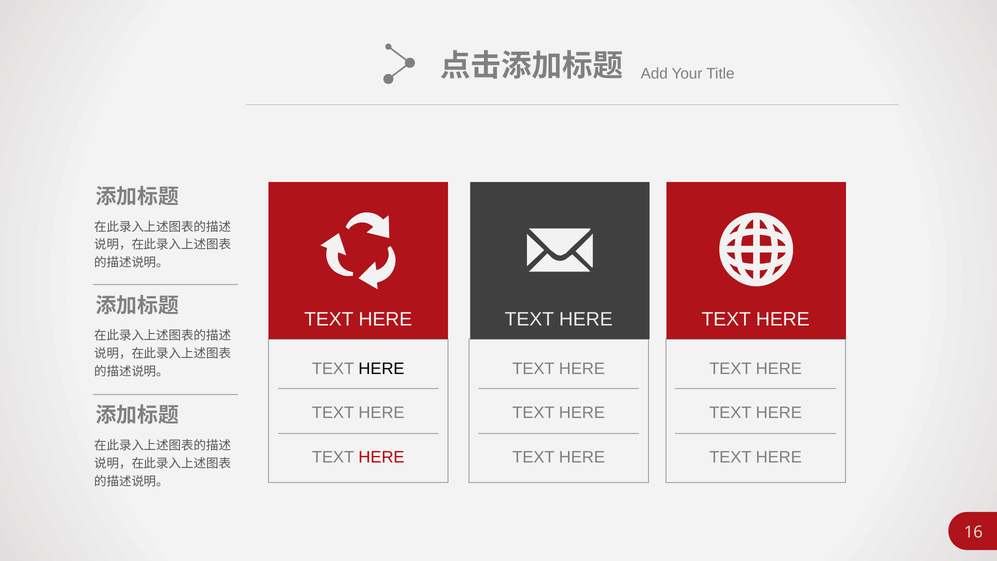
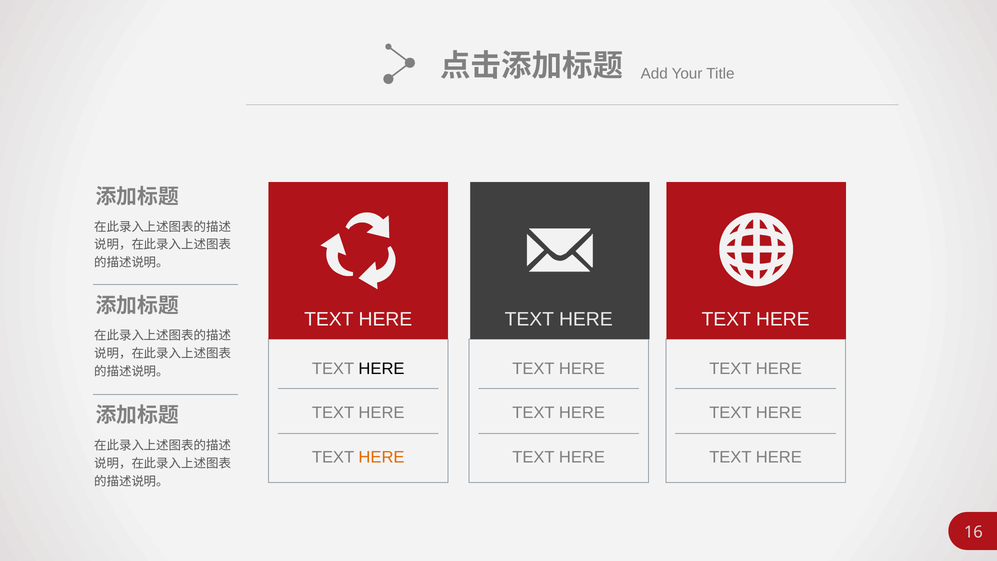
HERE at (382, 457) colour: red -> orange
